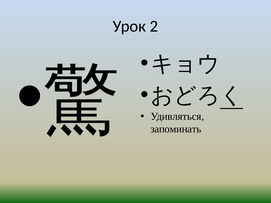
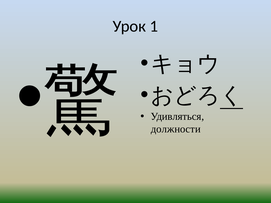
2: 2 -> 1
запоминать: запоминать -> должности
